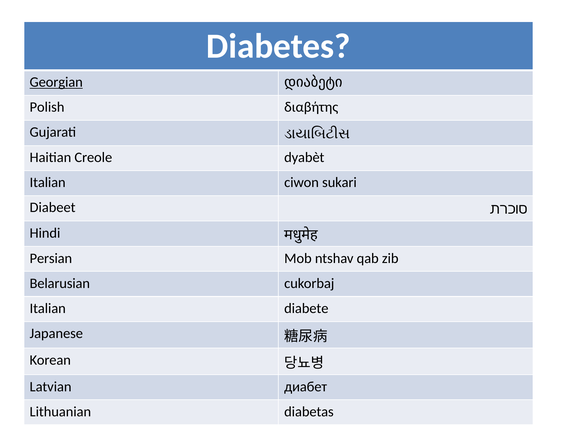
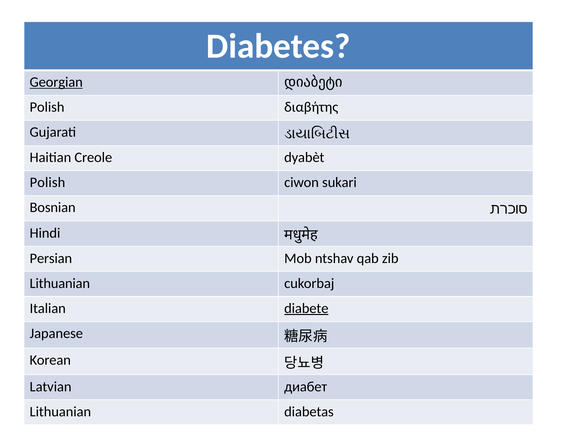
Italian at (48, 183): Italian -> Polish
Diabeet: Diabeet -> Bosnian
Belarusian at (60, 283): Belarusian -> Lithuanian
diabete underline: none -> present
